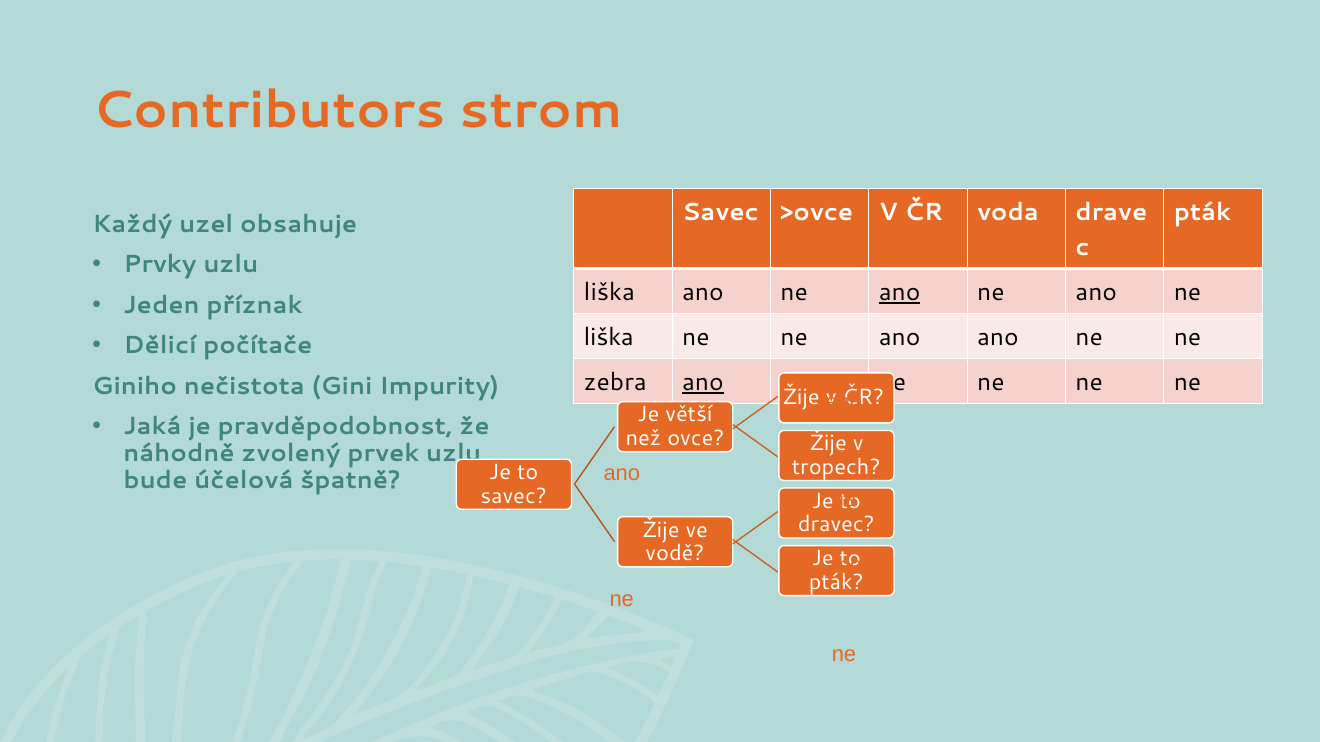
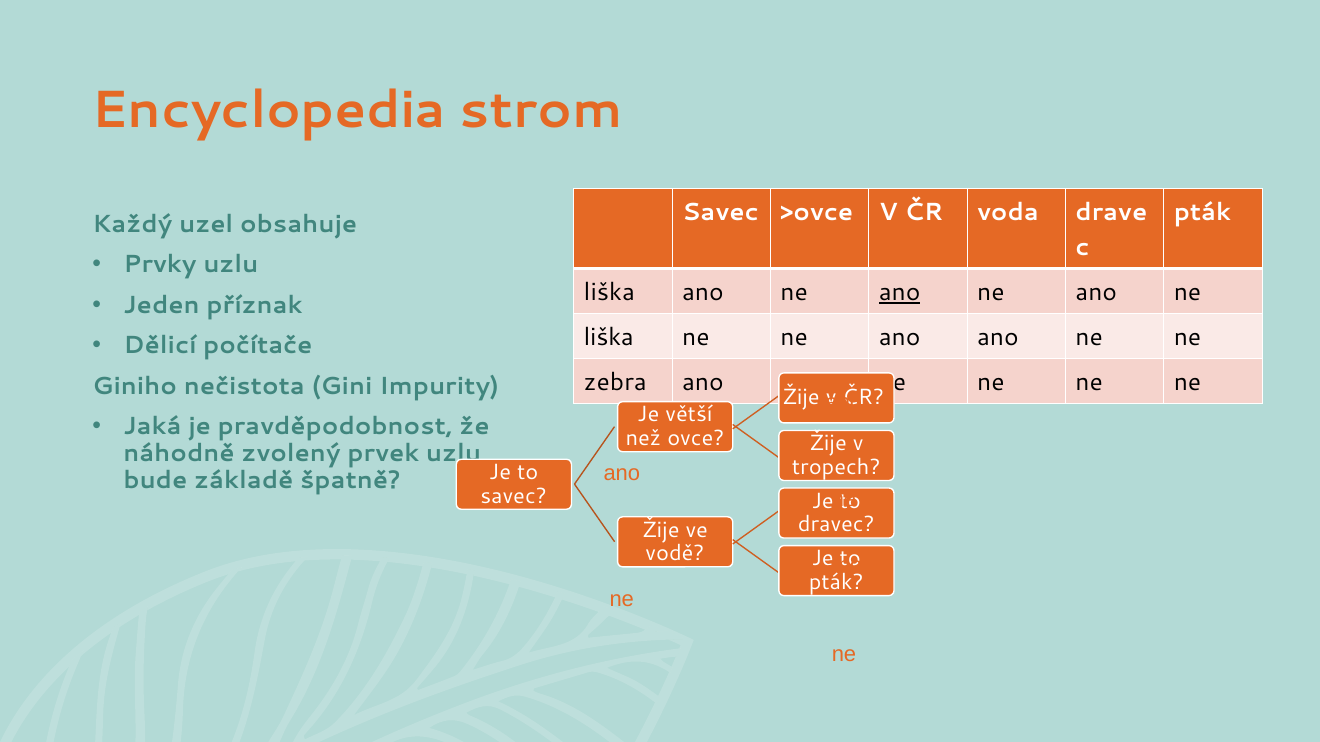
Contributors: Contributors -> Encyclopedia
ano at (703, 382) underline: present -> none
účelová: účelová -> základě
